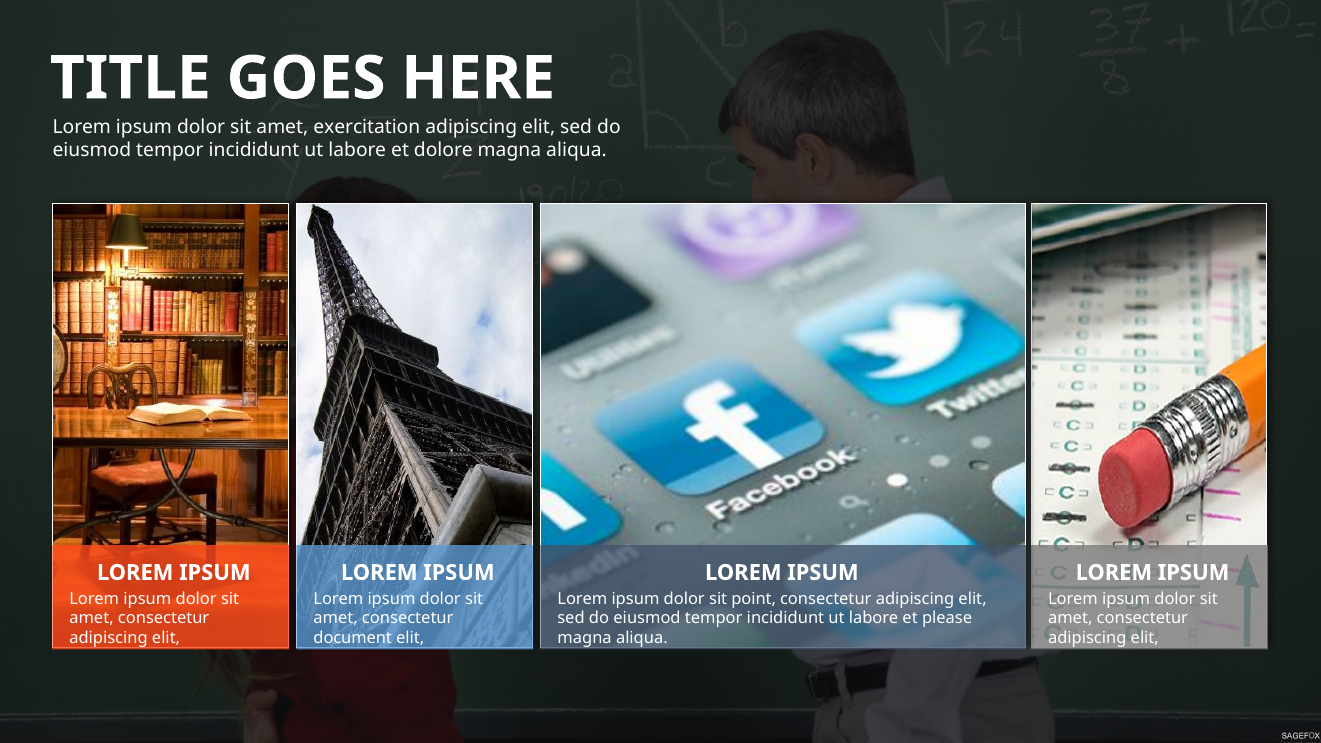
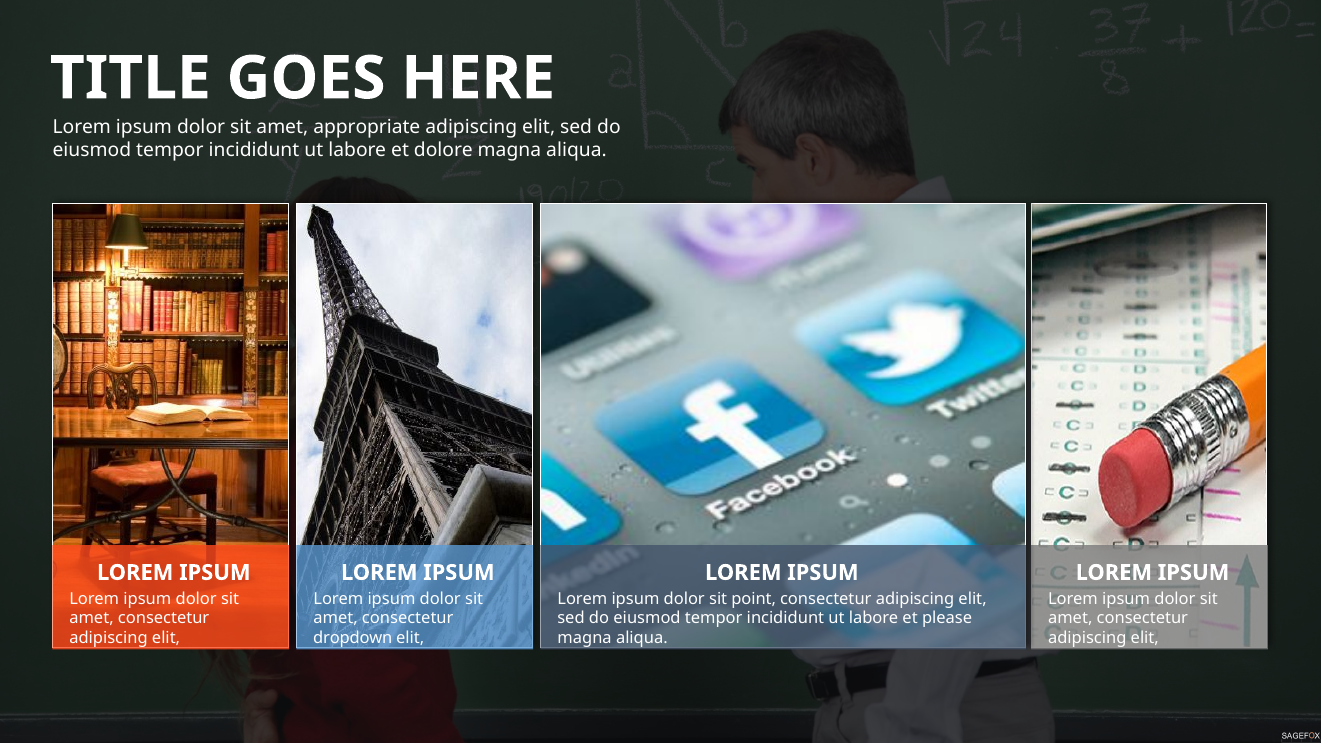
exercitation: exercitation -> appropriate
document: document -> dropdown
